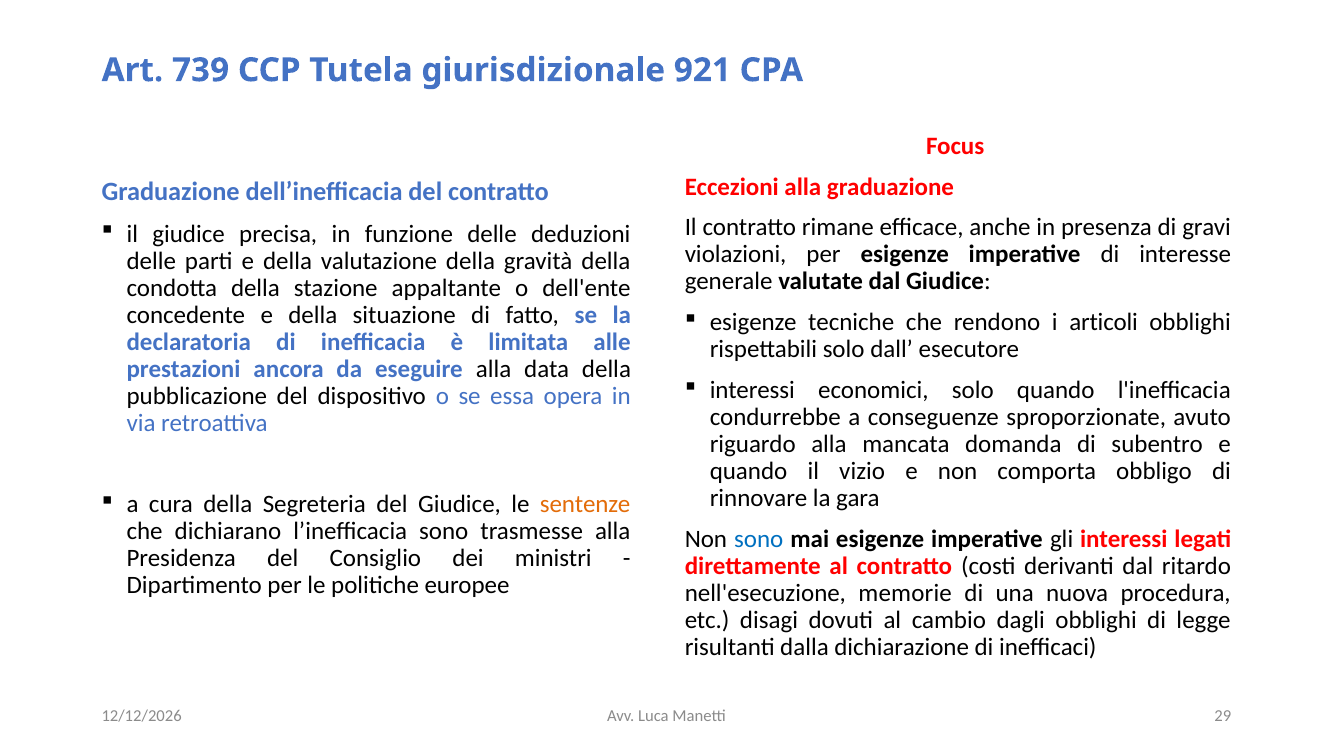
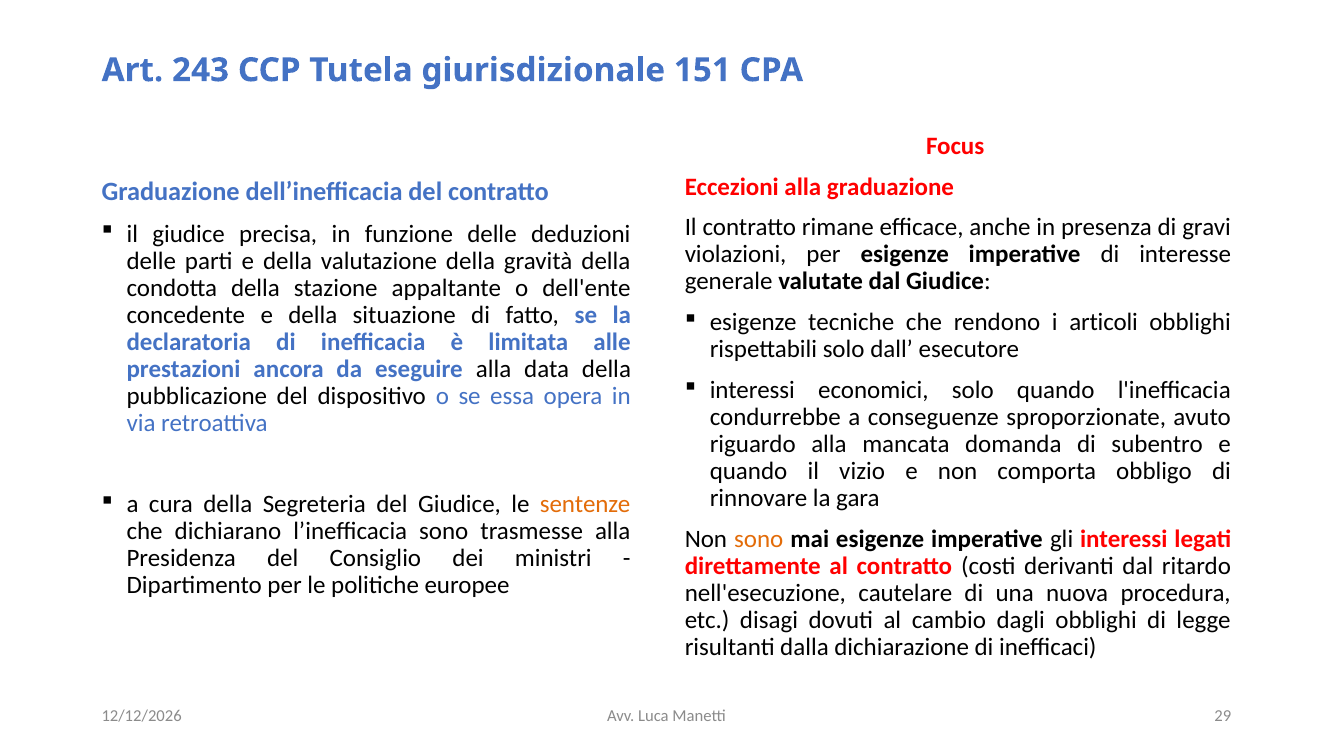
739: 739 -> 243
921: 921 -> 151
sono at (759, 539) colour: blue -> orange
memorie: memorie -> cautelare
